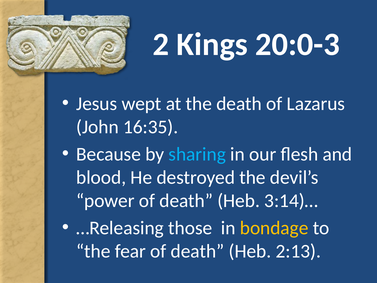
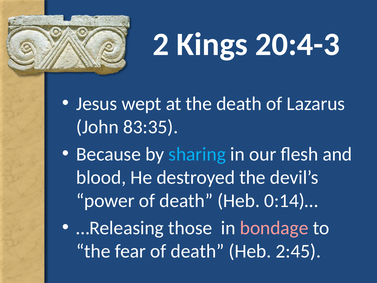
20:0-3: 20:0-3 -> 20:4-3
16:35: 16:35 -> 83:35
3:14)…: 3:14)… -> 0:14)…
bondage colour: yellow -> pink
2:13: 2:13 -> 2:45
